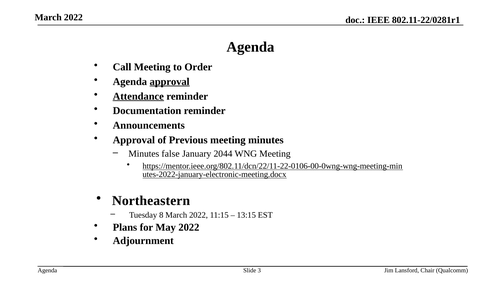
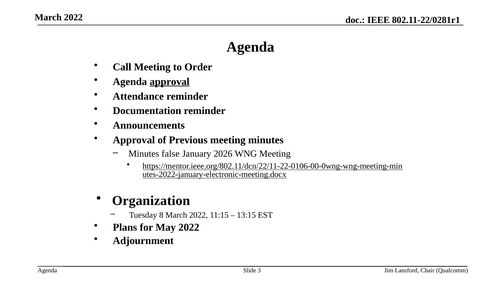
Attendance underline: present -> none
2044: 2044 -> 2026
Northeastern: Northeastern -> Organization
